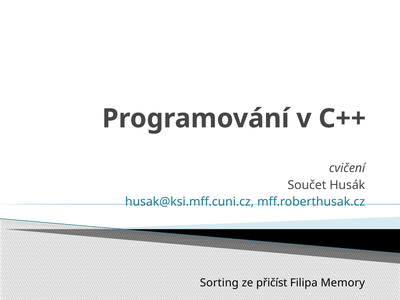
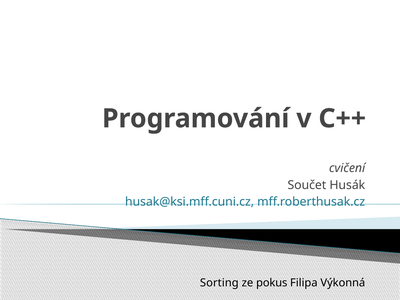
přičíst: přičíst -> pokus
Memory: Memory -> Výkonná
